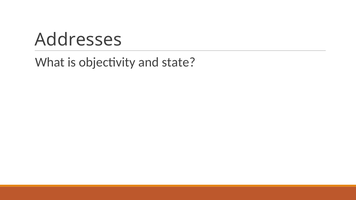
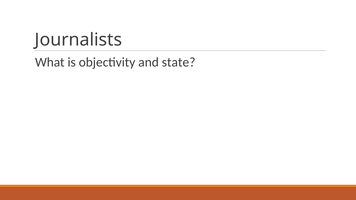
Addresses: Addresses -> Journalists
